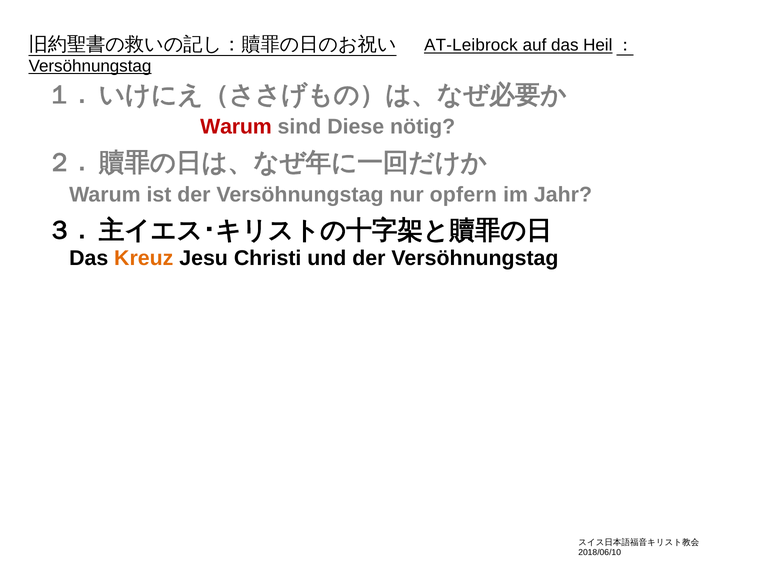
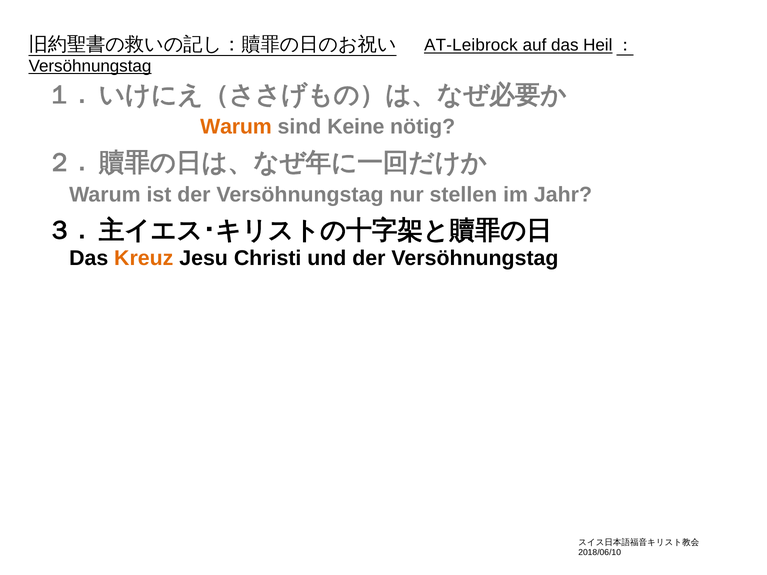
Warum at (236, 127) colour: red -> orange
Diese: Diese -> Keine
opfern: opfern -> stellen
